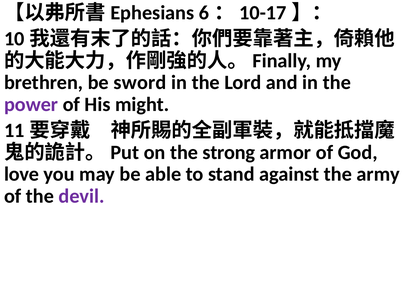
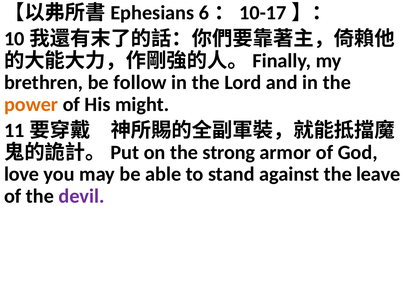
sword: sword -> follow
power colour: purple -> orange
army: army -> leave
